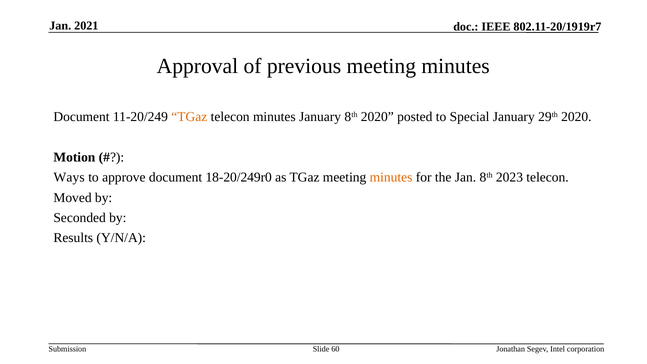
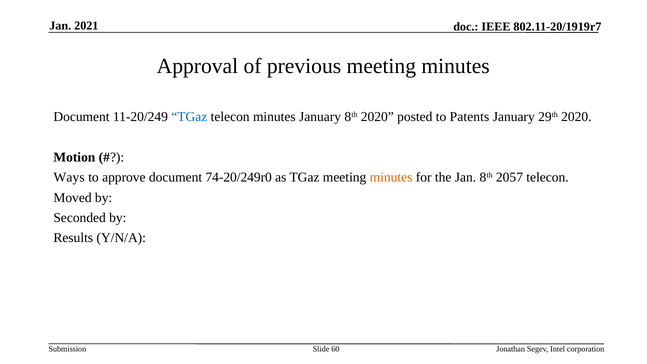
TGaz at (189, 117) colour: orange -> blue
Special: Special -> Patents
18-20/249r0: 18-20/249r0 -> 74-20/249r0
2023: 2023 -> 2057
